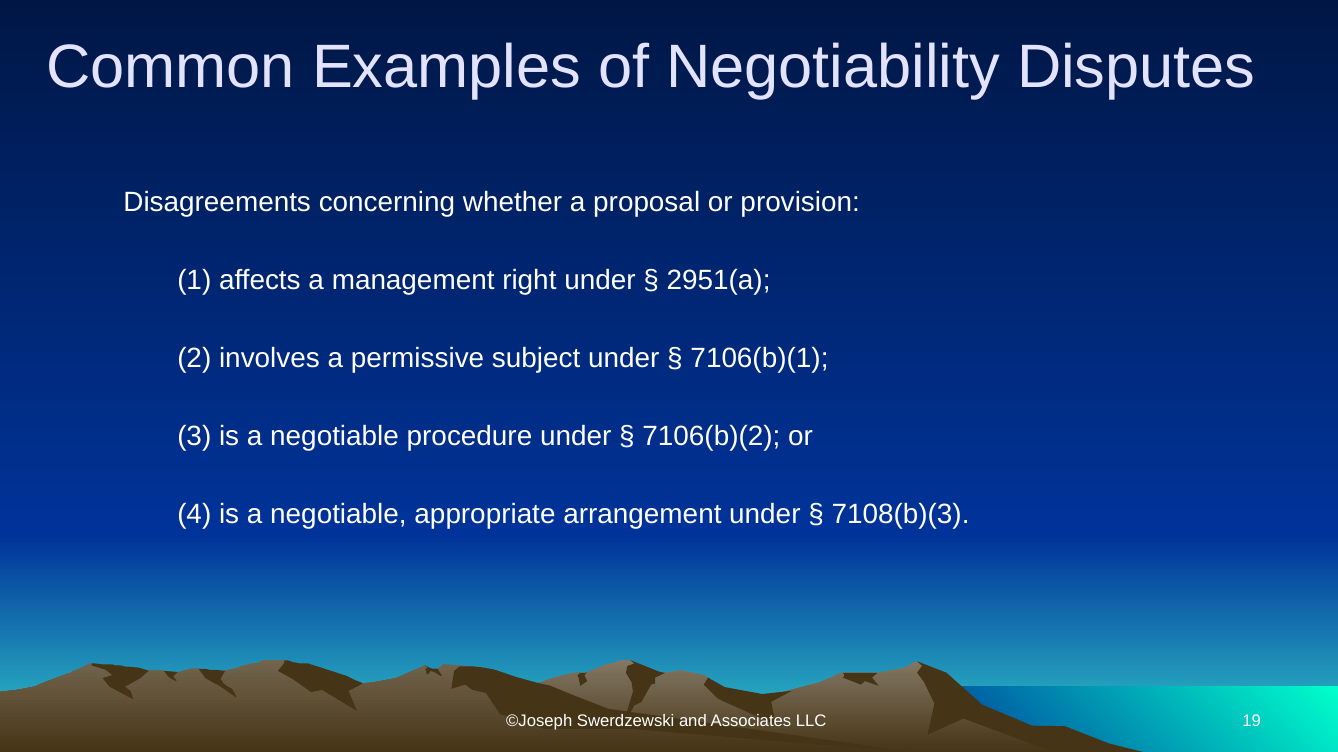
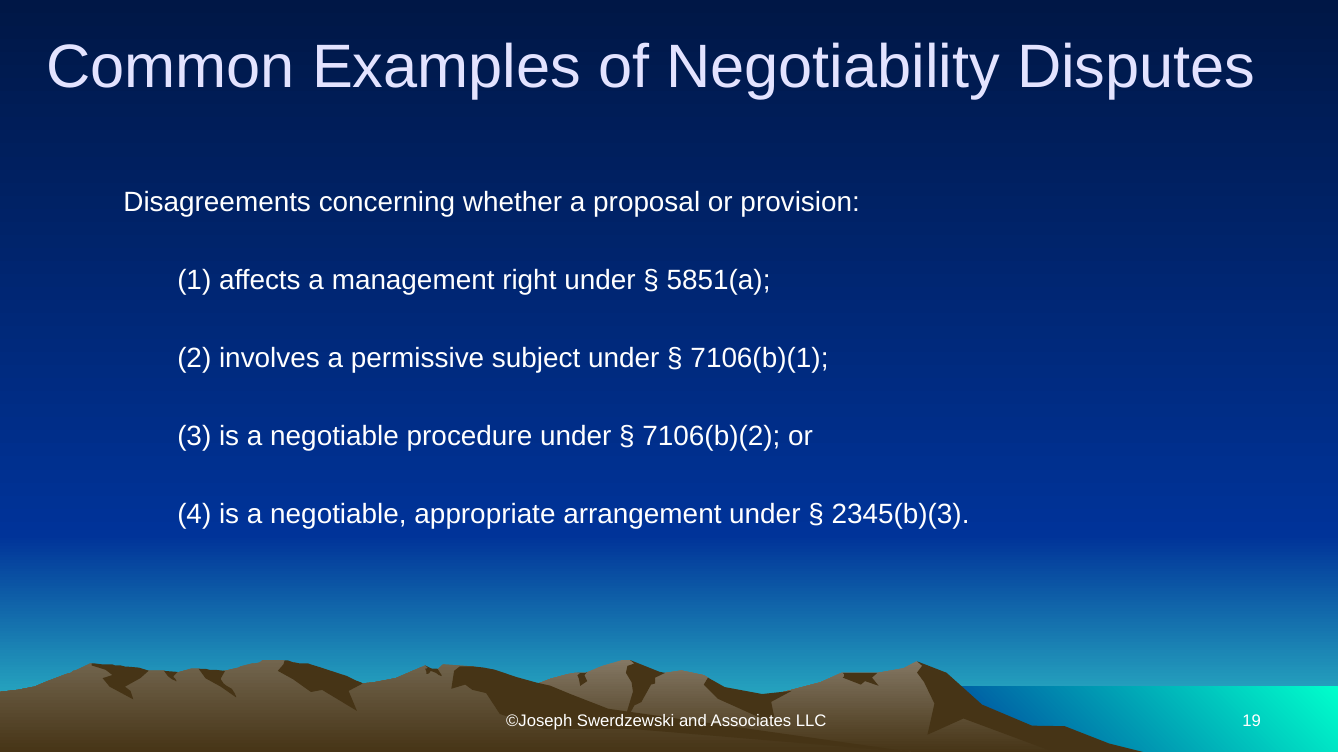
2951(a: 2951(a -> 5851(a
7108(b)(3: 7108(b)(3 -> 2345(b)(3
